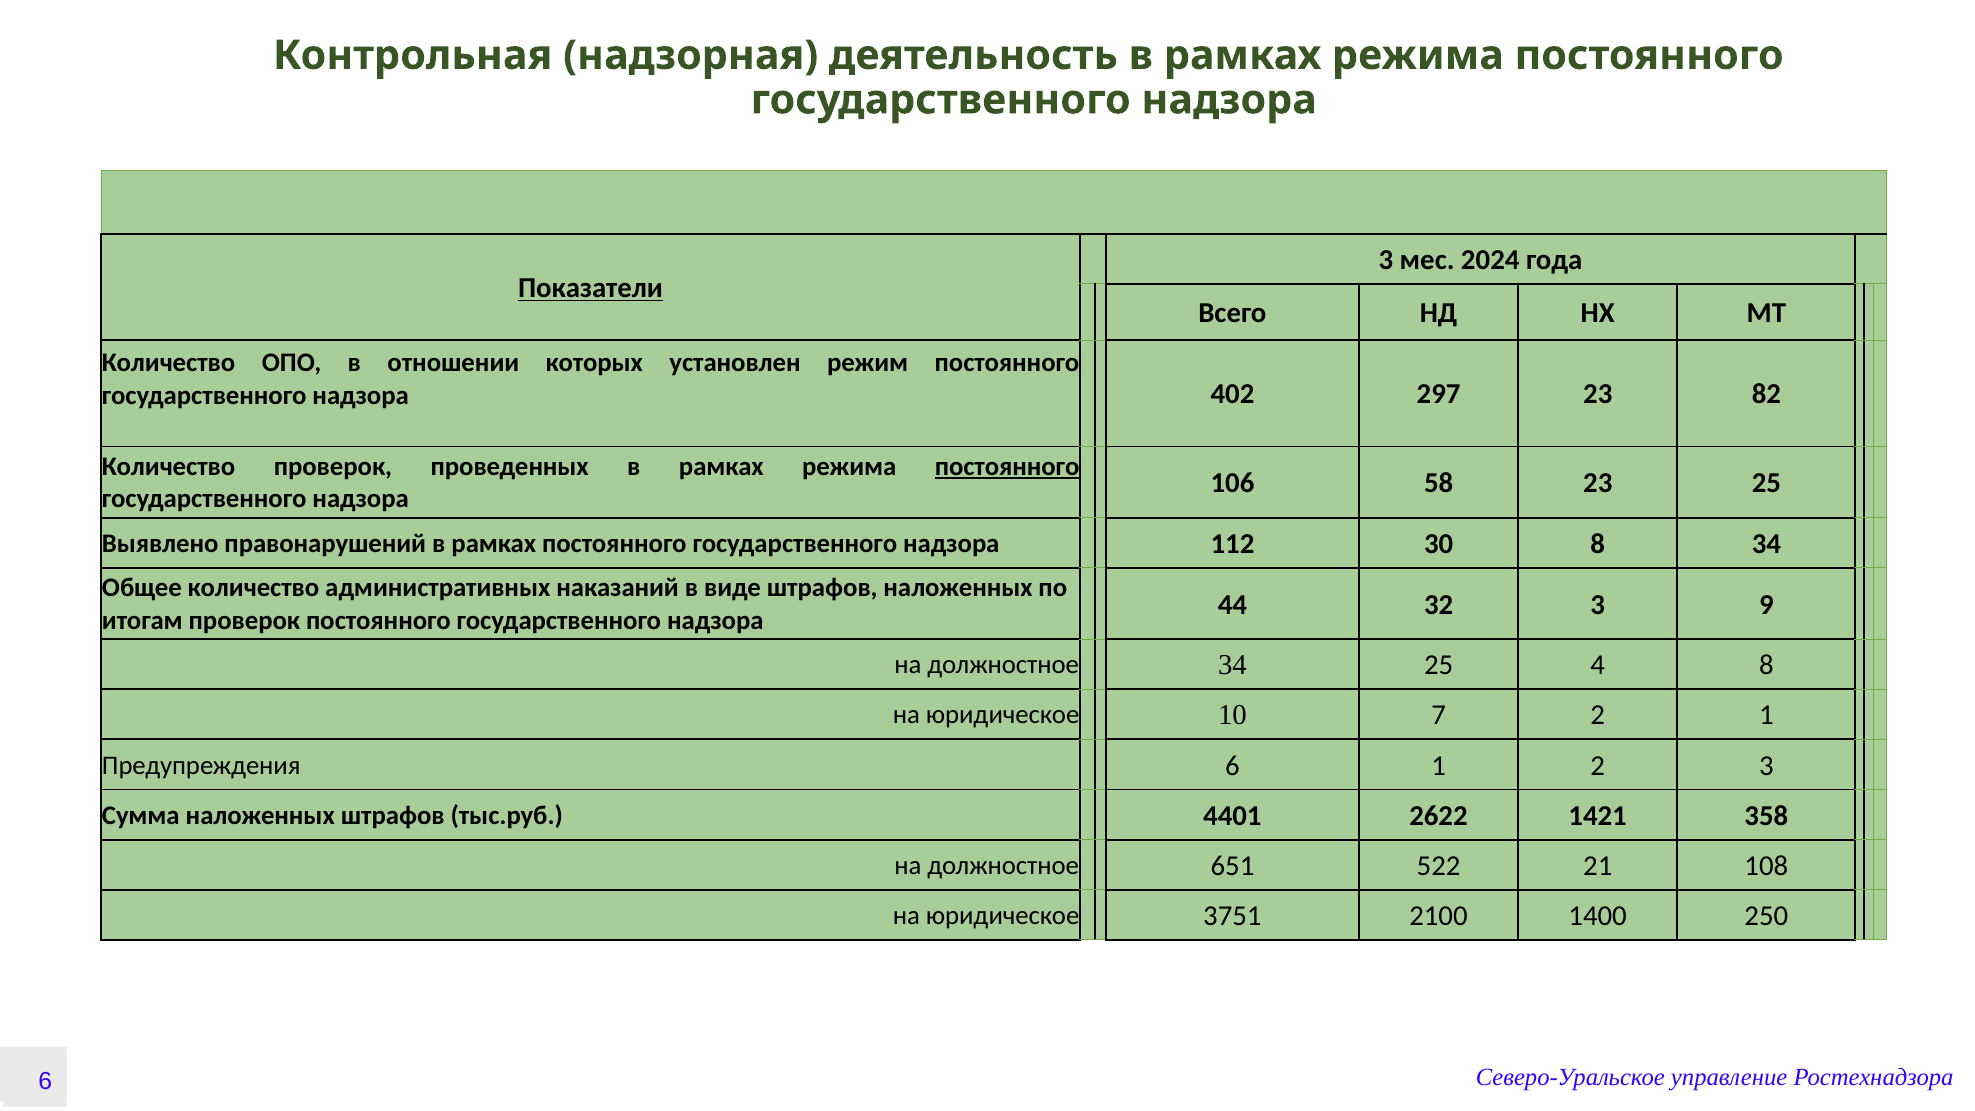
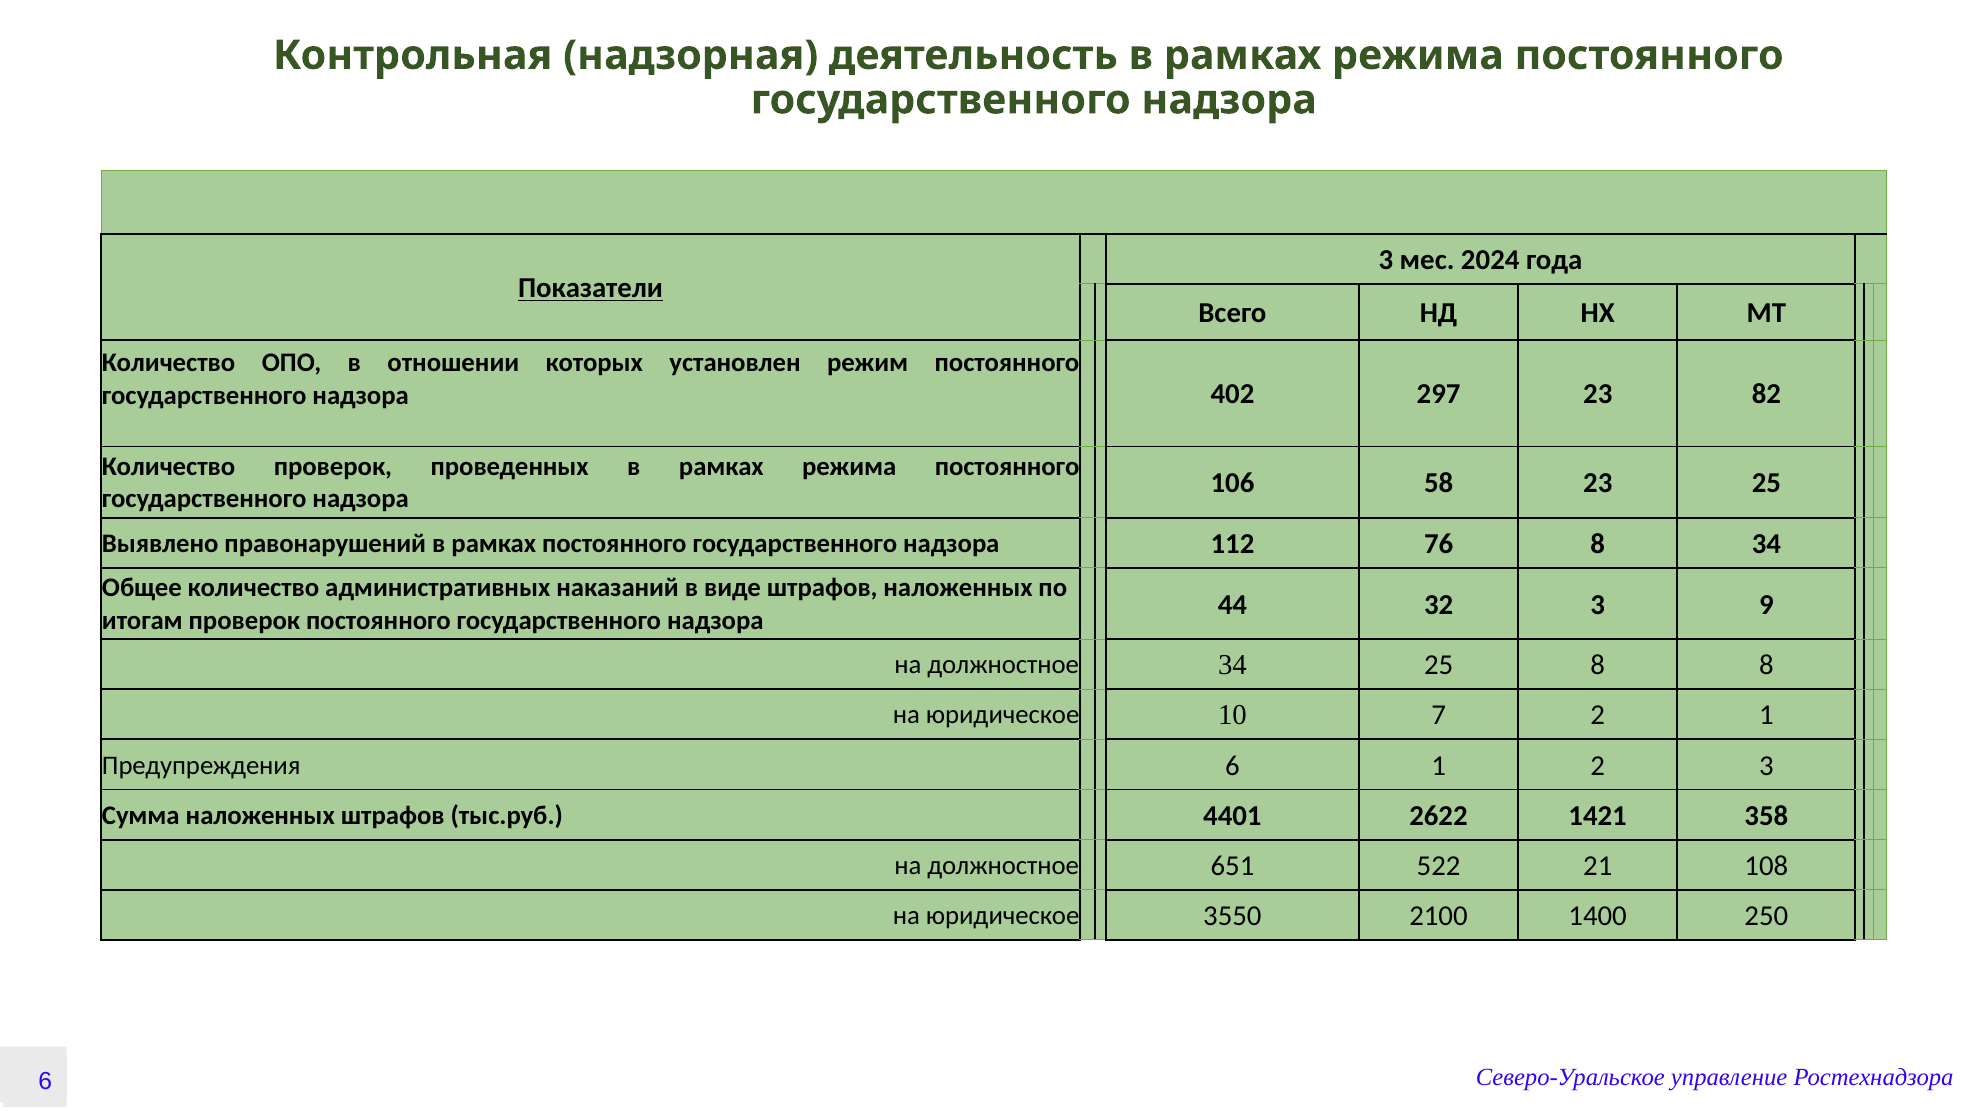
постоянного at (1007, 467) underline: present -> none
30: 30 -> 76
25 4: 4 -> 8
3751: 3751 -> 3550
